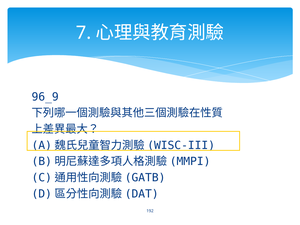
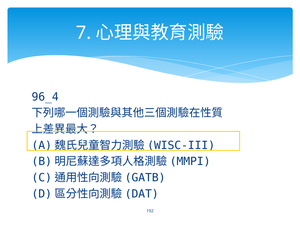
96_9: 96_9 -> 96_4
